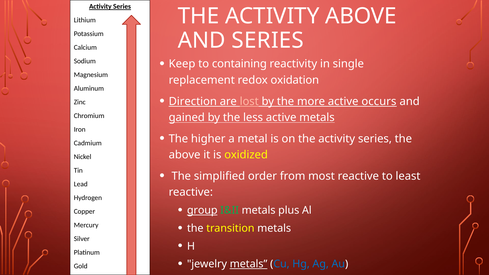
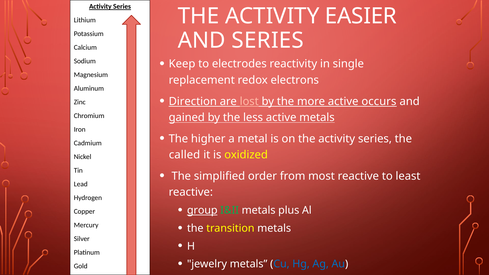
ACTIVITY ABOVE: ABOVE -> EASIER
containing: containing -> electrodes
oxidation: oxidation -> electrons
above at (185, 155): above -> called
metals at (249, 264) underline: present -> none
